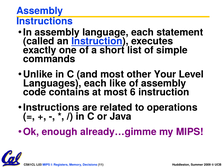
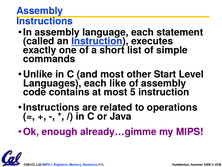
Your: Your -> Start
6: 6 -> 5
